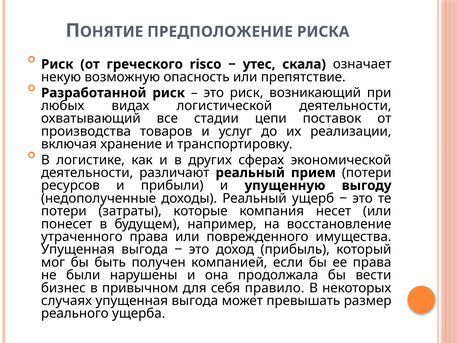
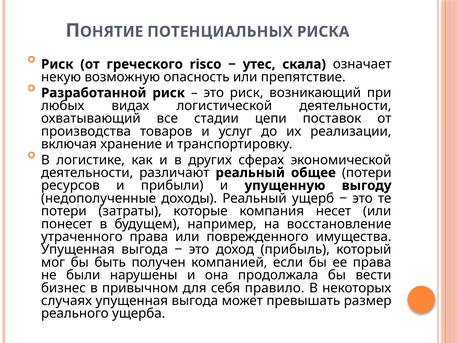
ПРЕДПОЛОЖЕНИЕ: ПРЕДПОЛОЖЕНИЕ -> ПОТЕНЦИАЛЬНЫХ
прием: прием -> общее
